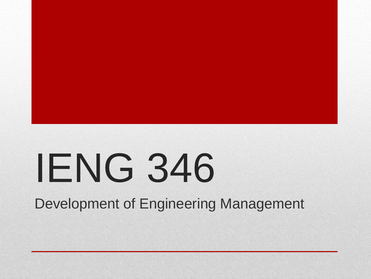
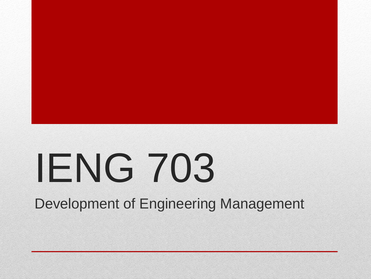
346: 346 -> 703
